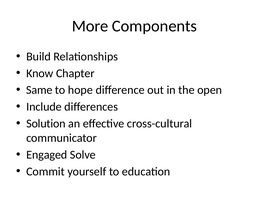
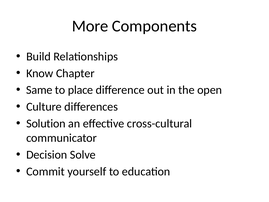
hope: hope -> place
Include: Include -> Culture
Engaged: Engaged -> Decision
